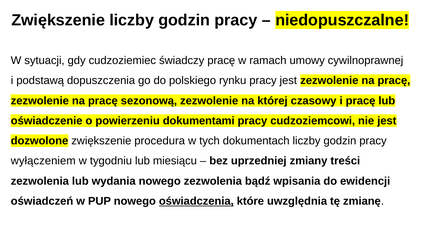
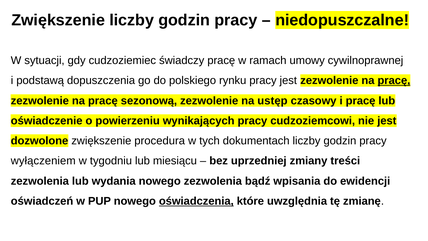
pracę at (394, 81) underline: none -> present
której: której -> ustęp
dokumentami: dokumentami -> wynikających
